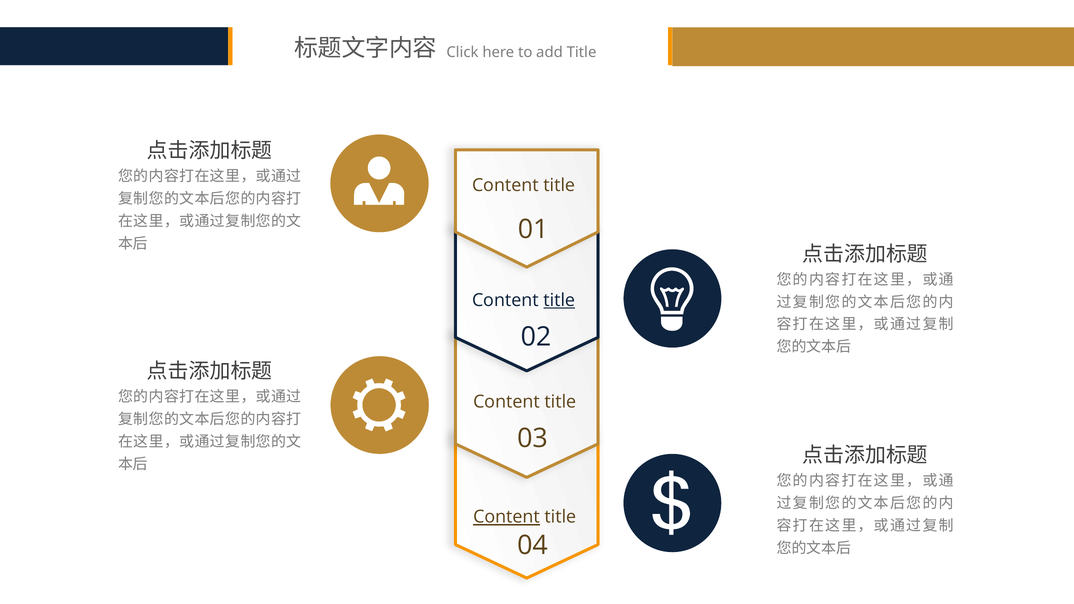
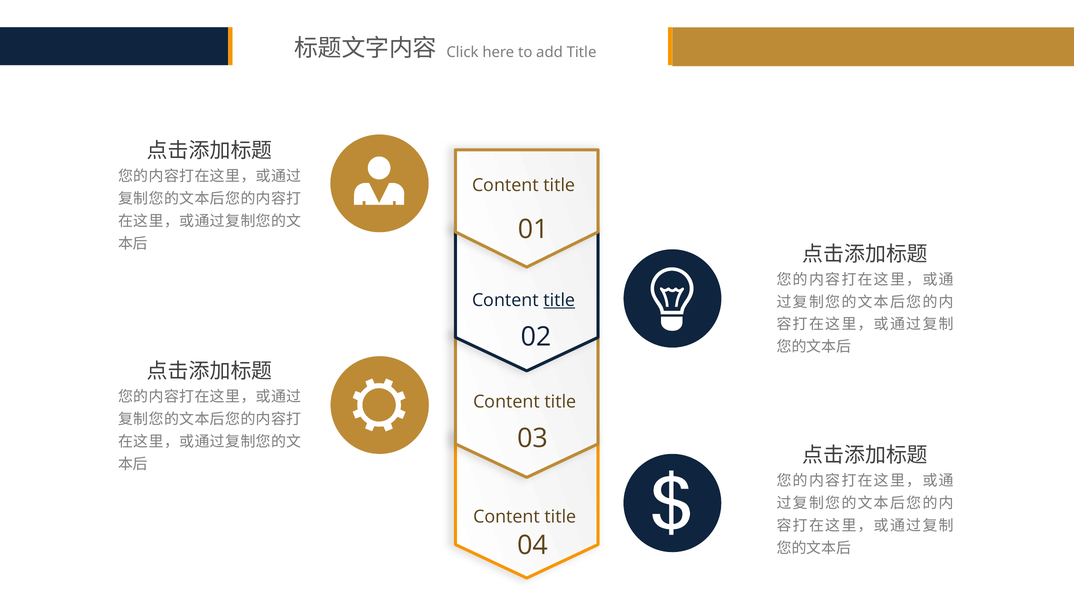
Content at (506, 517) underline: present -> none
